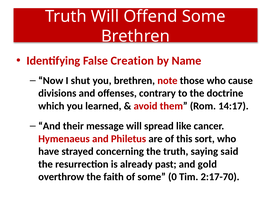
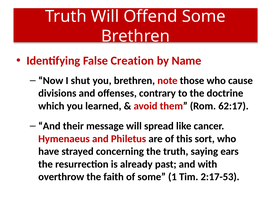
14:17: 14:17 -> 62:17
said: said -> ears
gold: gold -> with
0: 0 -> 1
2:17-70: 2:17-70 -> 2:17-53
